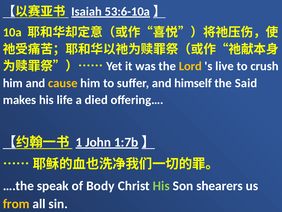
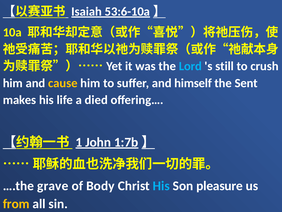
Lord colour: yellow -> light blue
live: live -> still
Said: Said -> Sent
speak: speak -> grave
His at (161, 186) colour: light green -> light blue
shearers: shearers -> pleasure
